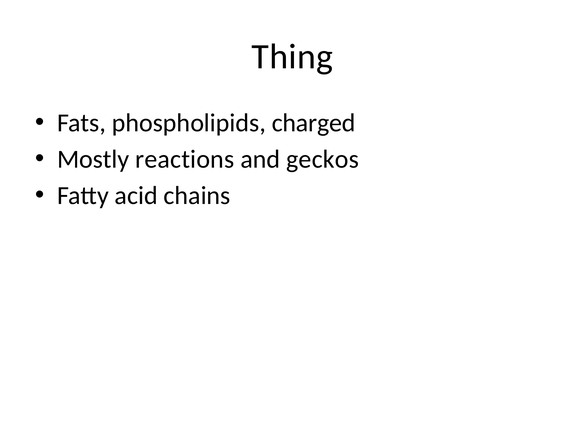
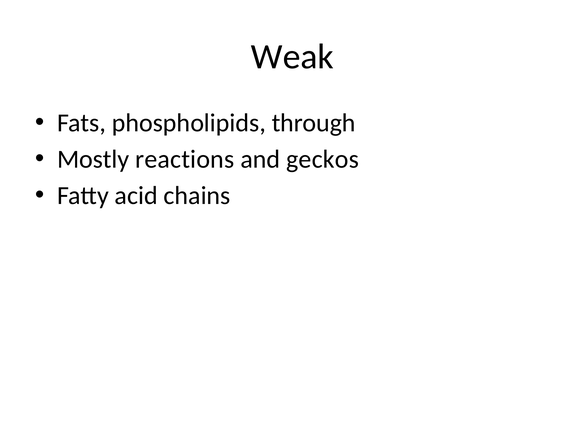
Thing: Thing -> Weak
charged: charged -> through
